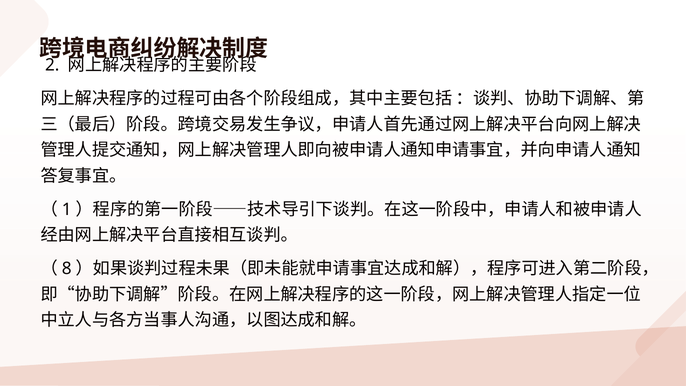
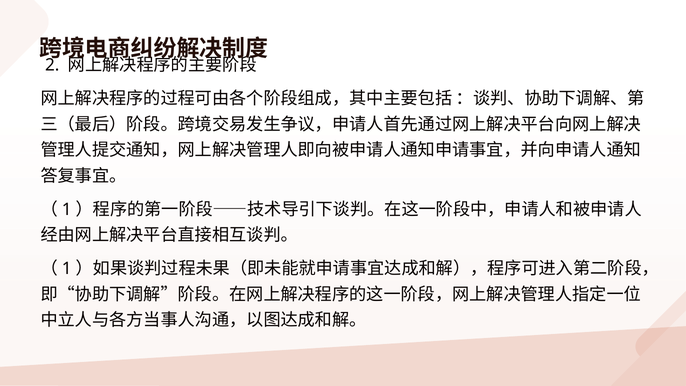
8 at (67, 269): 8 -> 1
